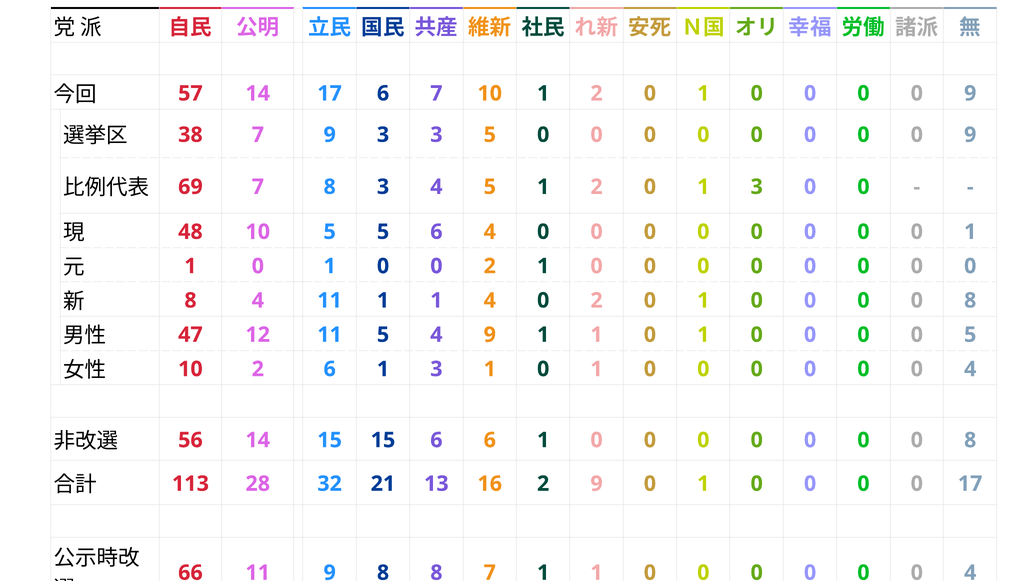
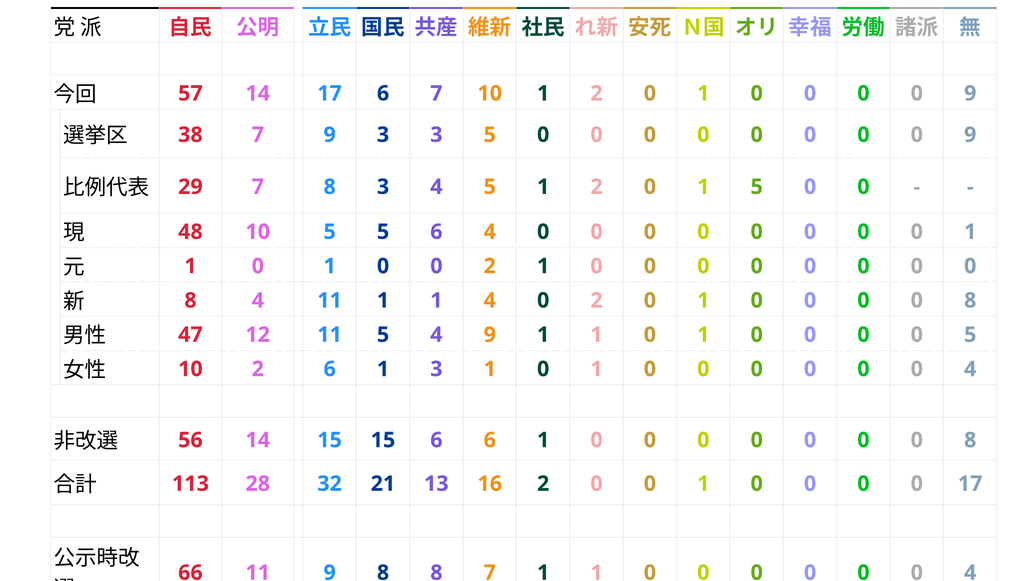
69: 69 -> 29
0 1 3: 3 -> 5
16 2 9: 9 -> 0
